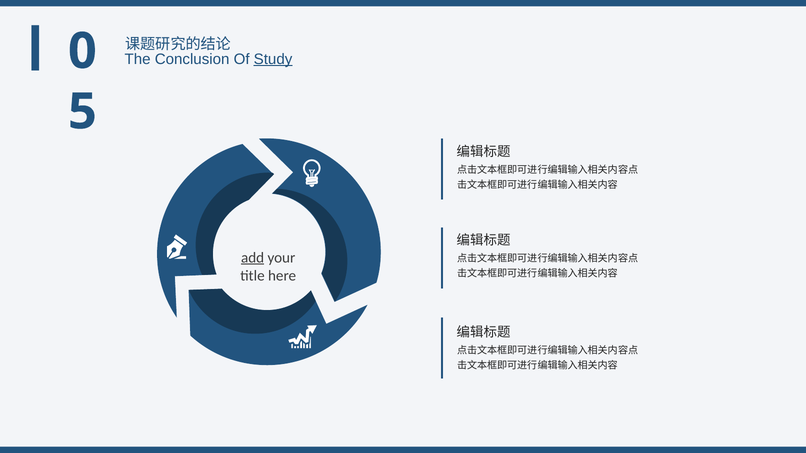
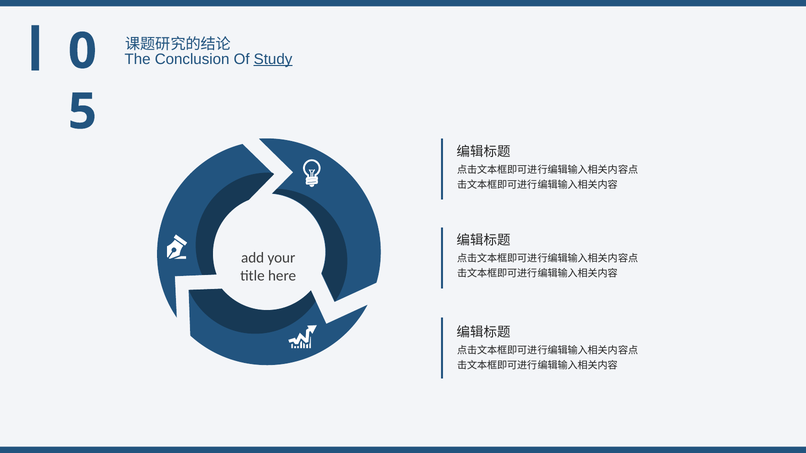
add underline: present -> none
